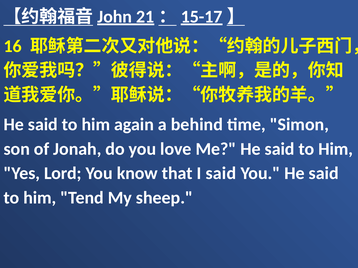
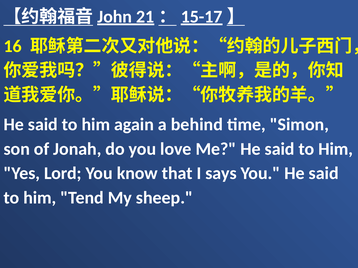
I said: said -> says
